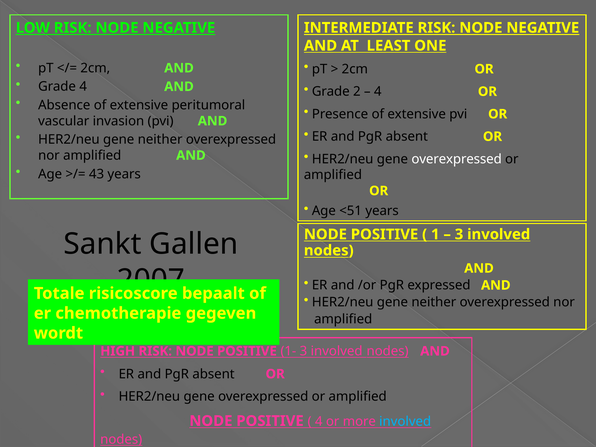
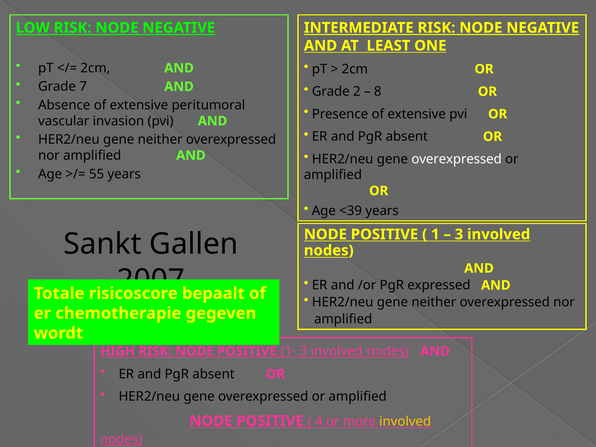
Grade 4: 4 -> 7
4 at (378, 92): 4 -> 8
43: 43 -> 55
<51: <51 -> <39
involved at (405, 422) colour: light blue -> yellow
